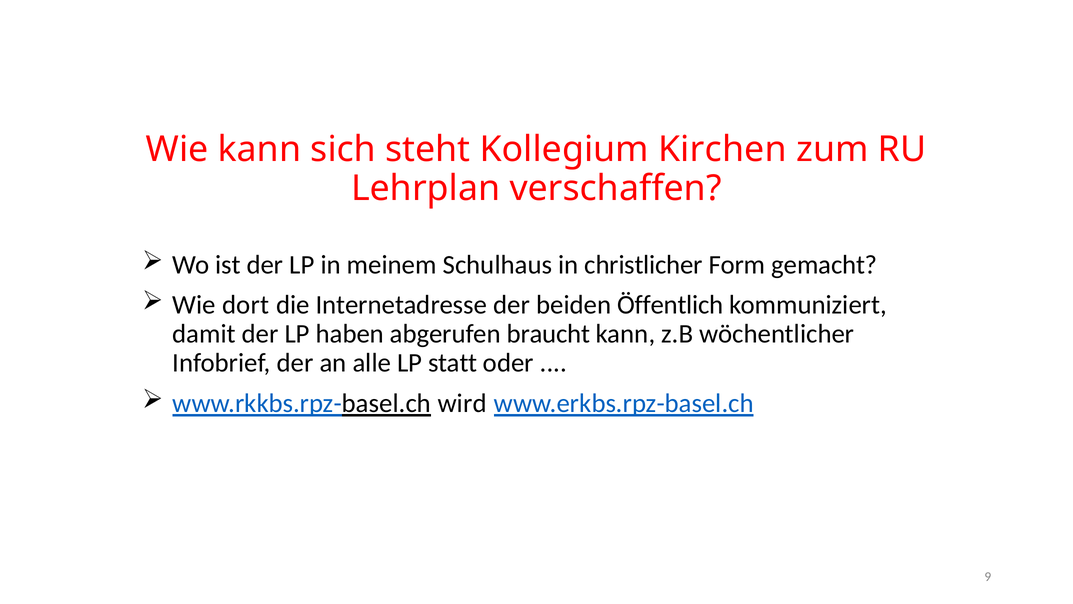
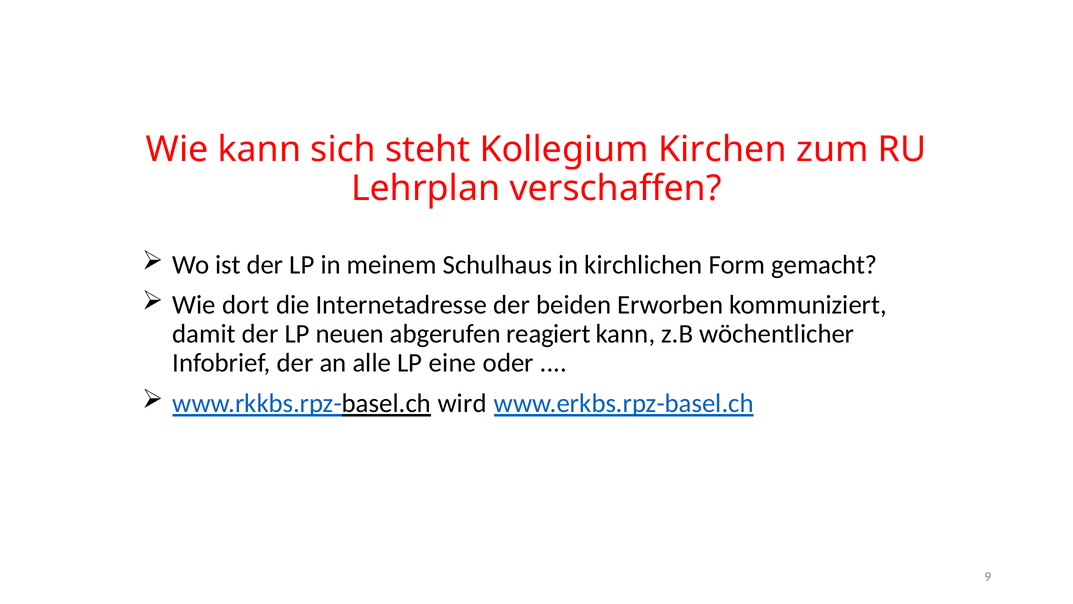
christlicher: christlicher -> kirchlichen
Öffentlich: Öffentlich -> Erworben
haben: haben -> neuen
braucht: braucht -> reagiert
statt: statt -> eine
